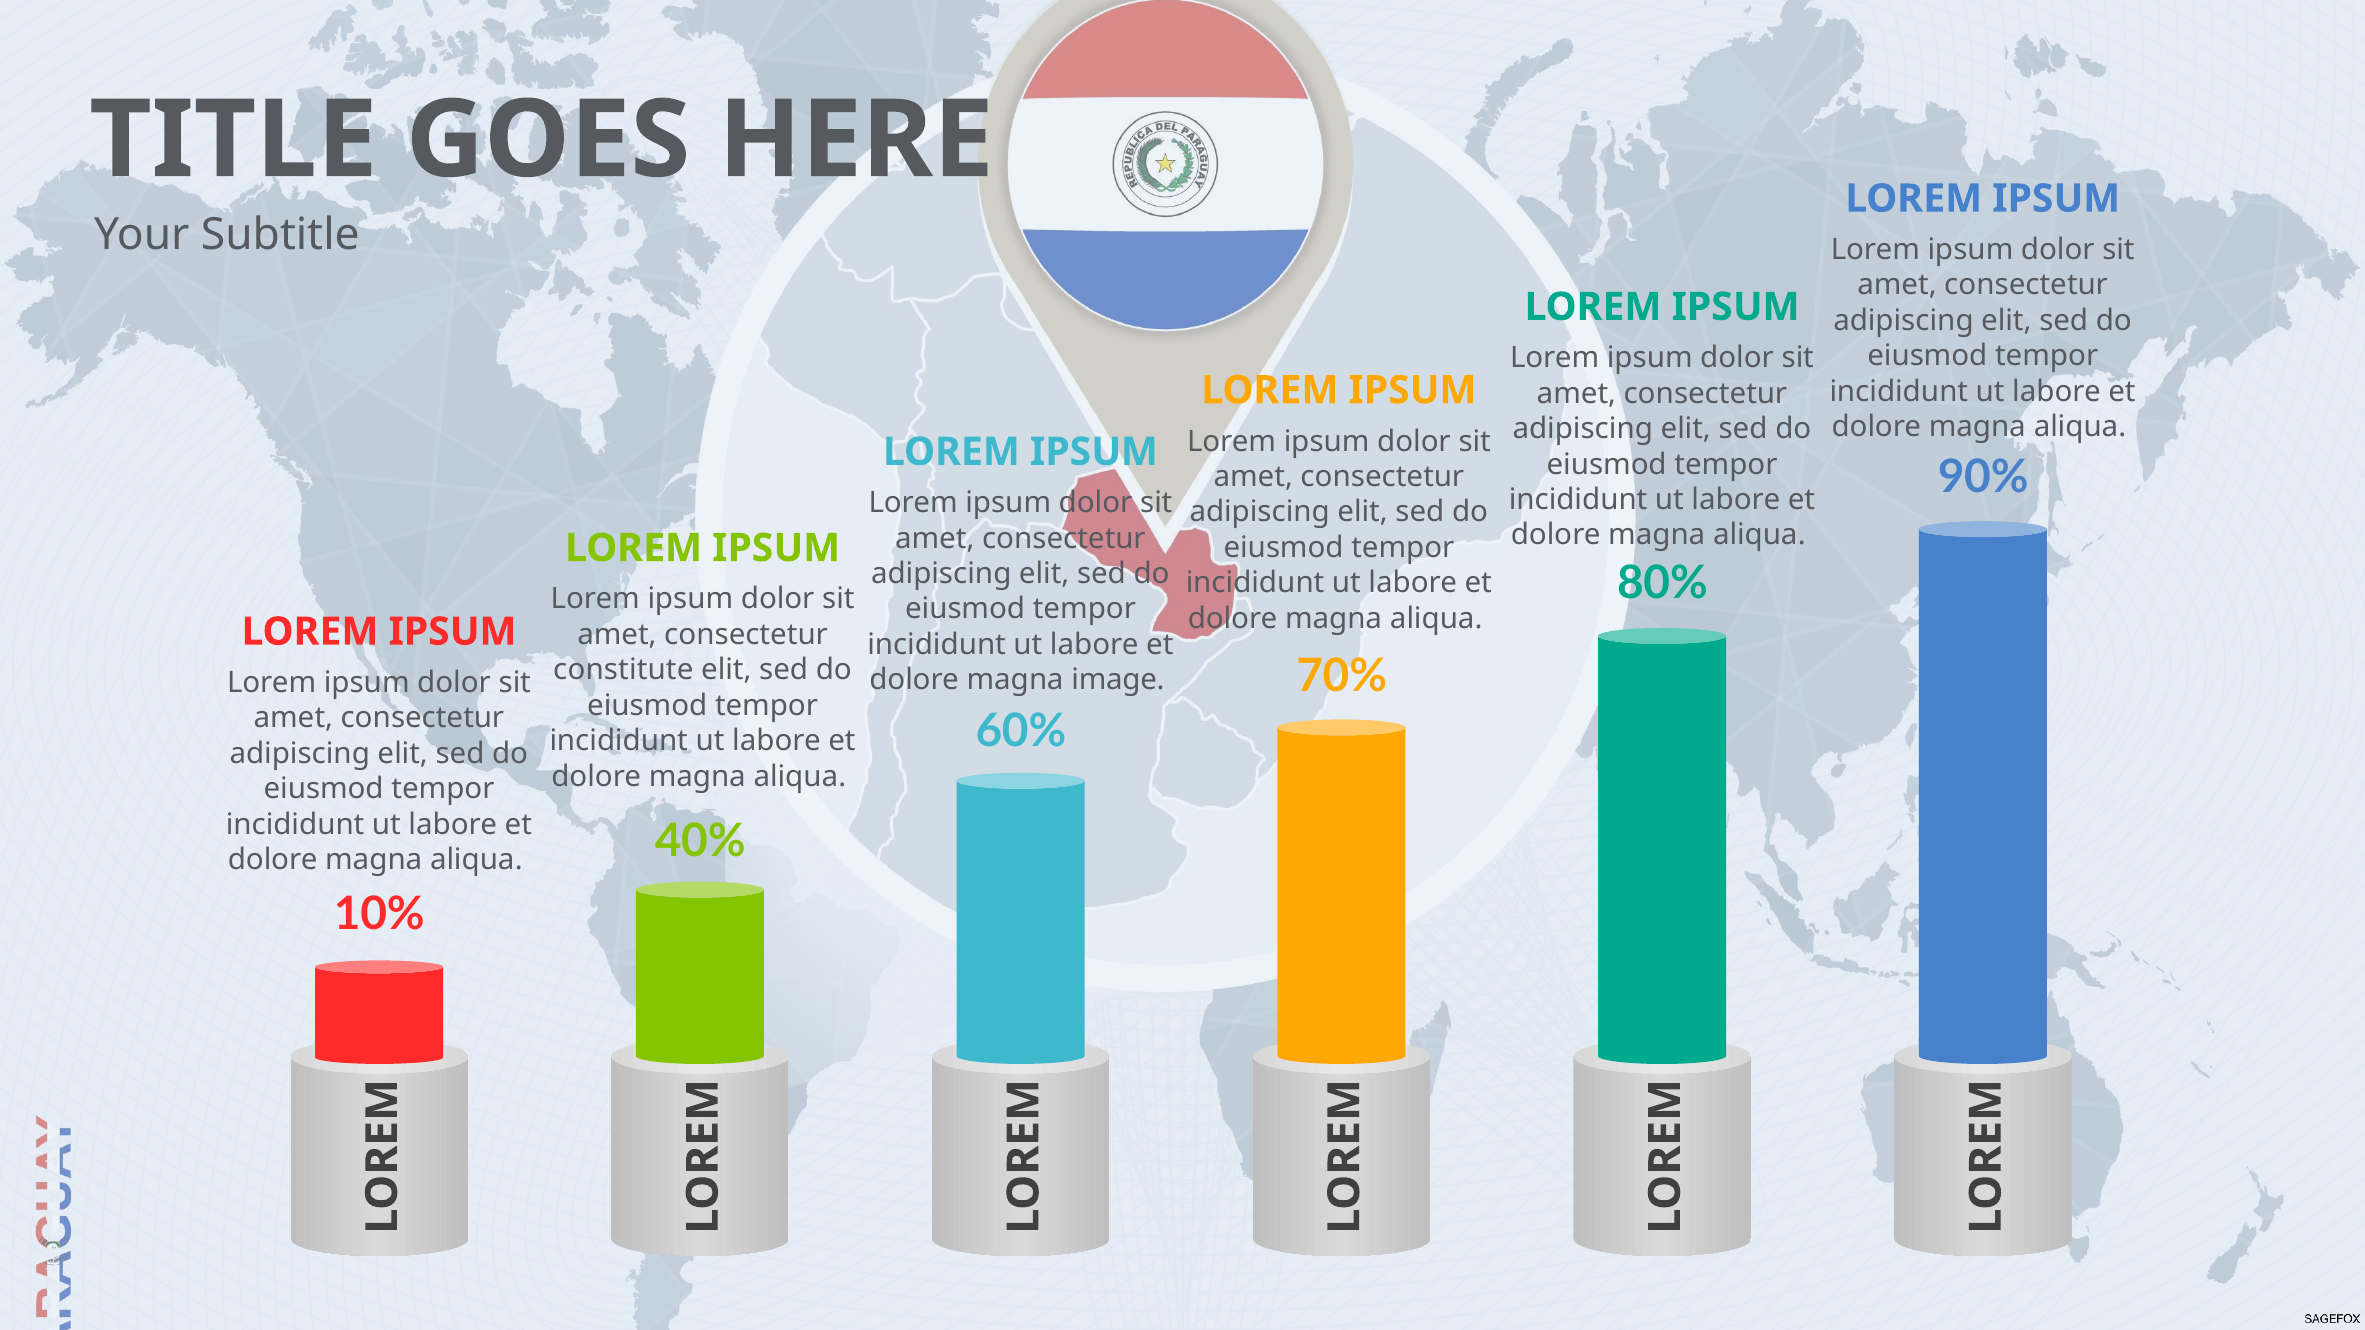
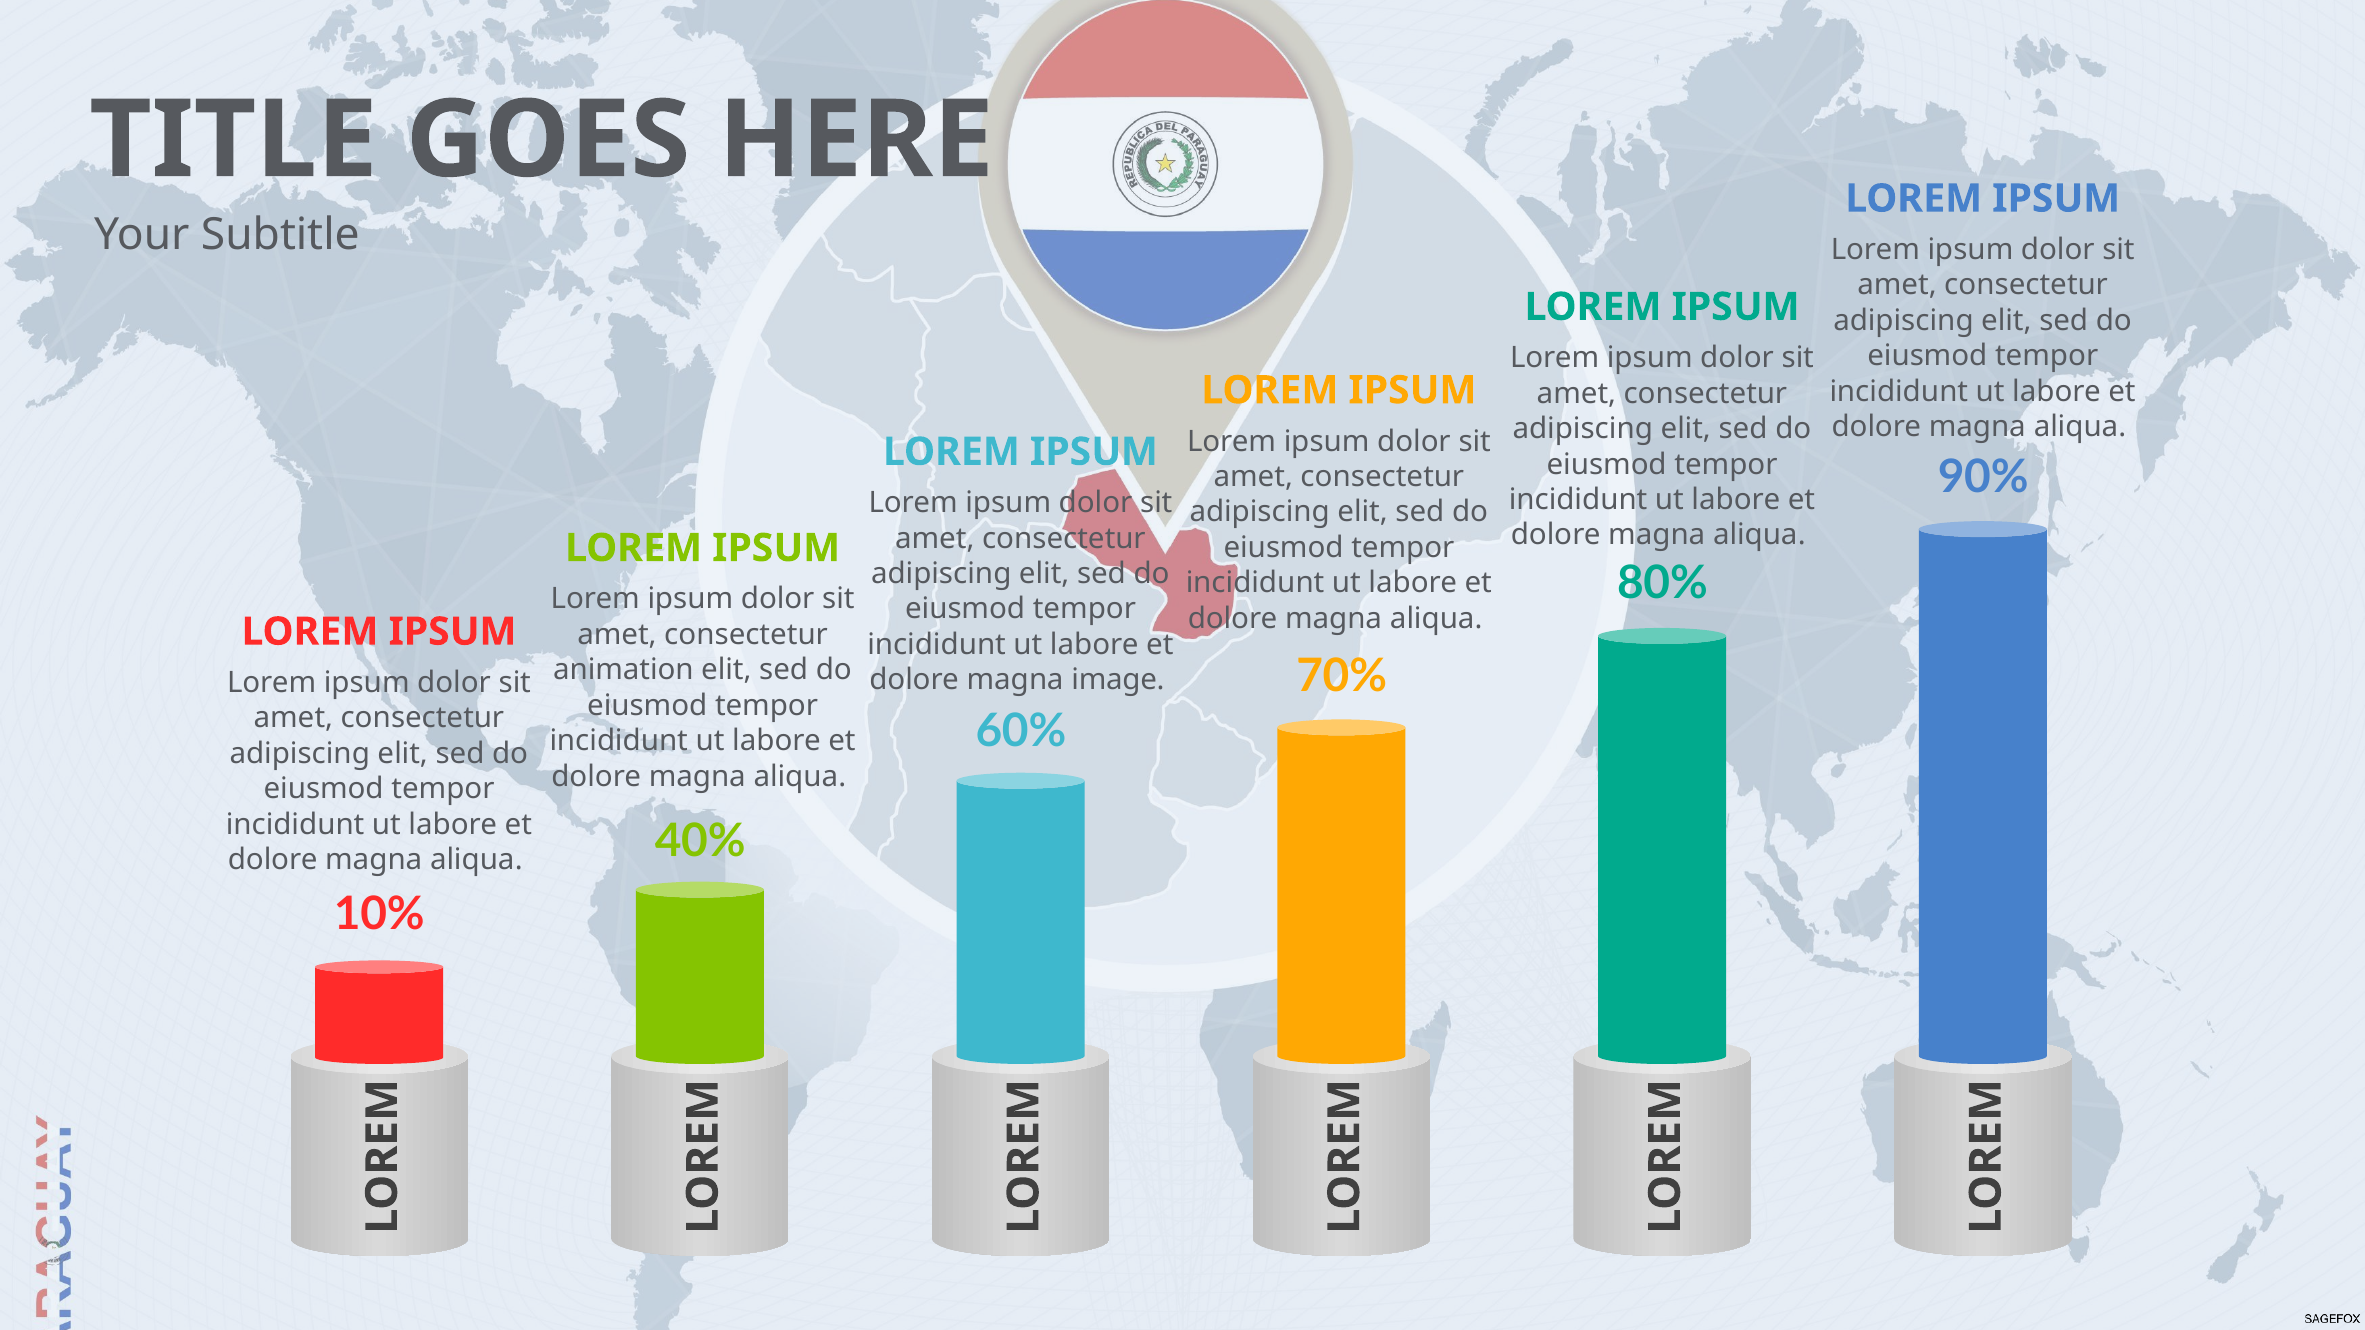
constitute: constitute -> animation
